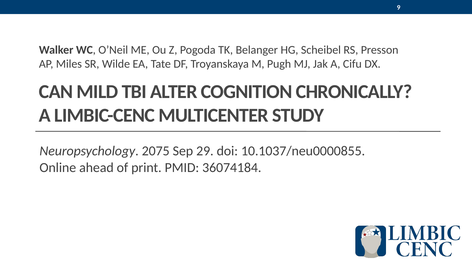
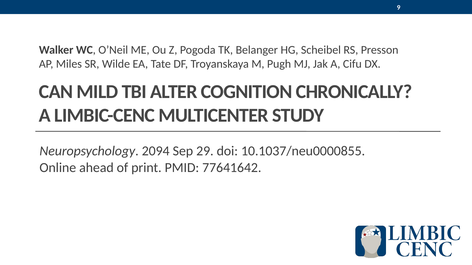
2075: 2075 -> 2094
36074184: 36074184 -> 77641642
